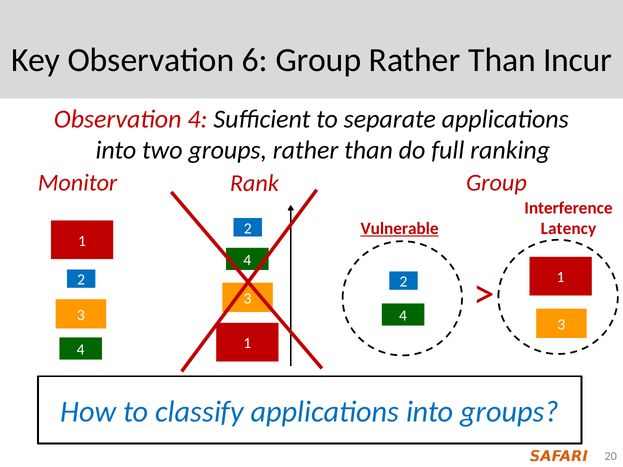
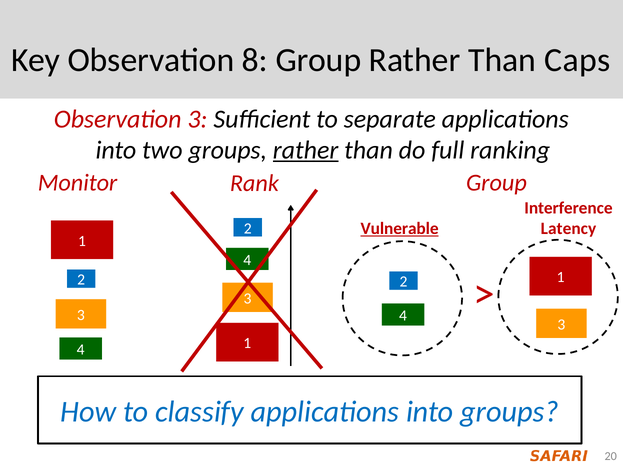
6: 6 -> 8
Incur: Incur -> Caps
Observation 4: 4 -> 3
rather at (306, 150) underline: none -> present
